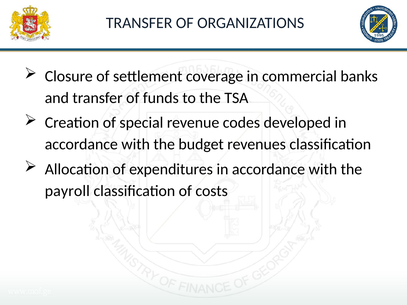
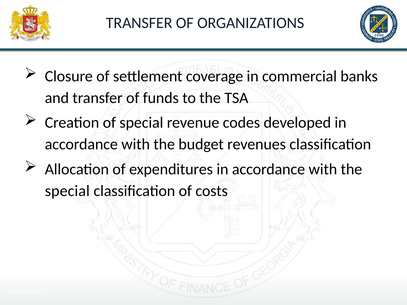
payroll at (67, 191): payroll -> special
